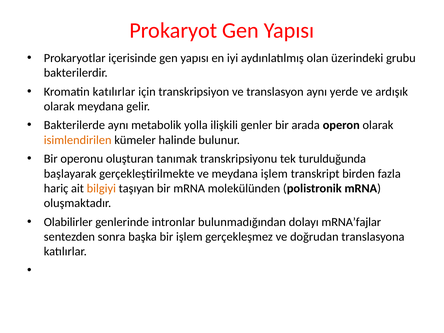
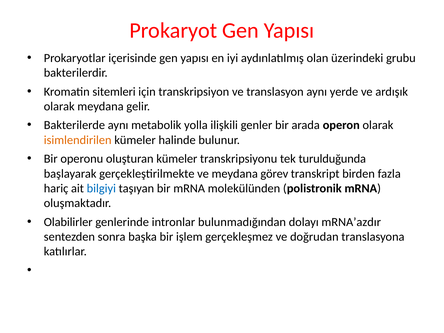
Kromatin katılırlar: katılırlar -> sitemleri
oluşturan tanımak: tanımak -> kümeler
meydana işlem: işlem -> görev
bilgiyi colour: orange -> blue
mRNA’fajlar: mRNA’fajlar -> mRNA’azdır
